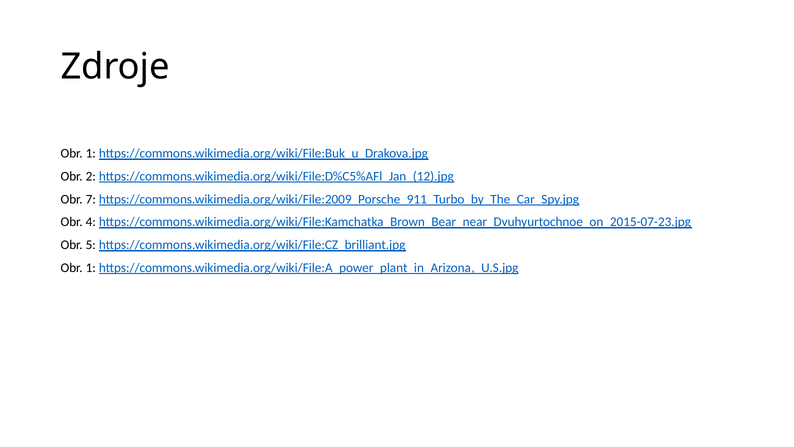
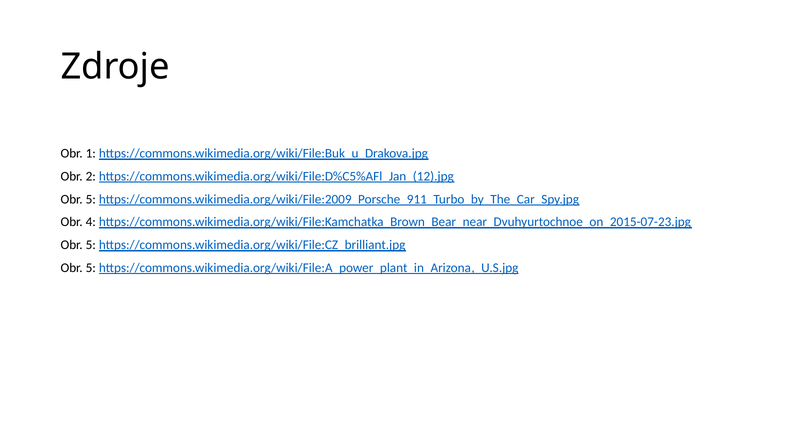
7 at (91, 199): 7 -> 5
1 at (91, 267): 1 -> 5
